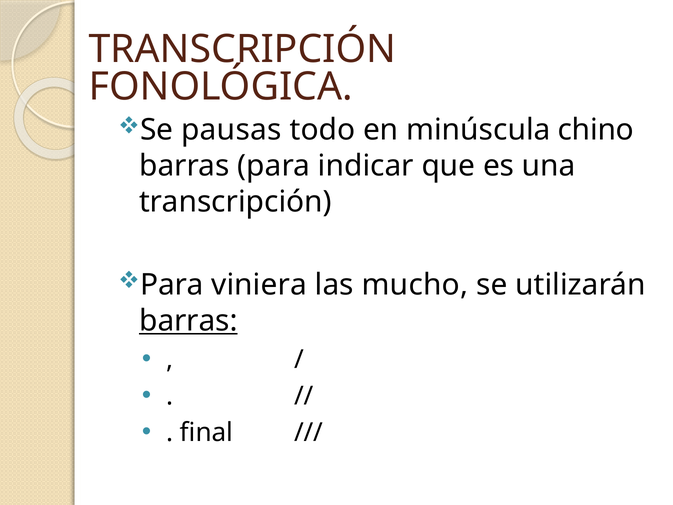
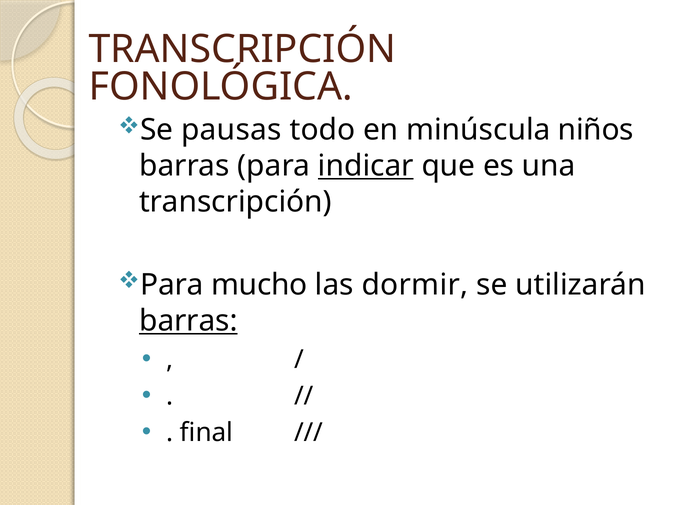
chino: chino -> niños
indicar underline: none -> present
viniera: viniera -> mucho
mucho: mucho -> dormir
